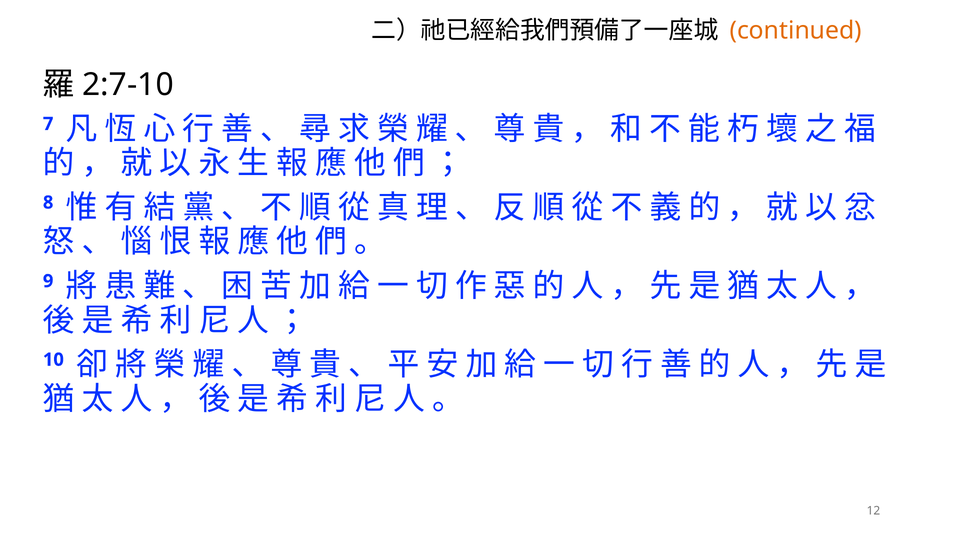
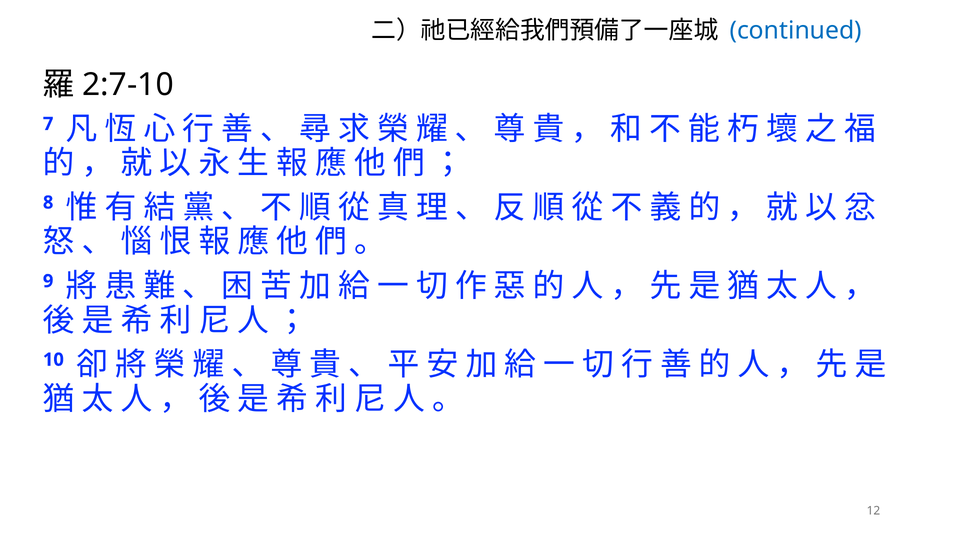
continued colour: orange -> blue
